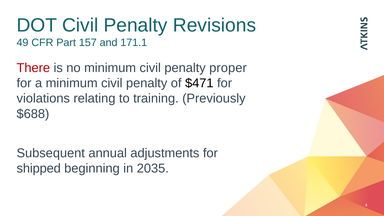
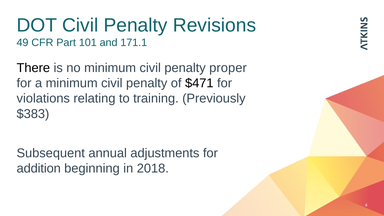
157: 157 -> 101
There colour: red -> black
$688: $688 -> $383
shipped: shipped -> addition
2035: 2035 -> 2018
